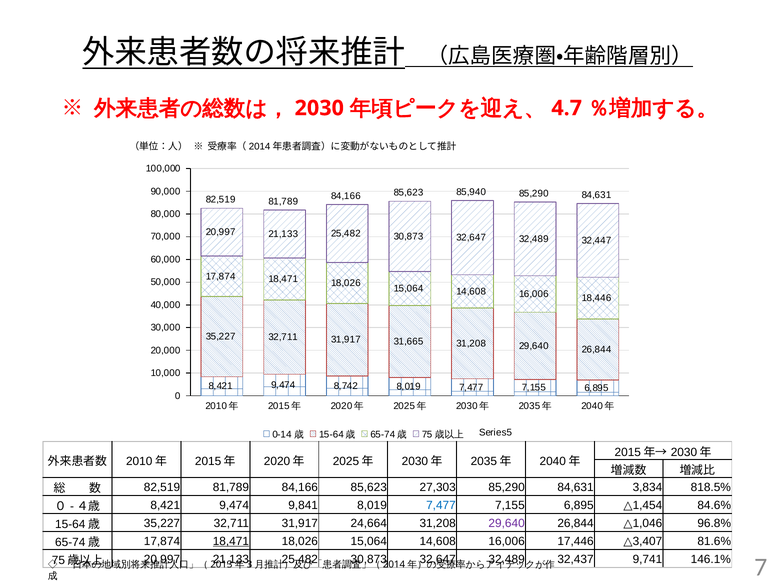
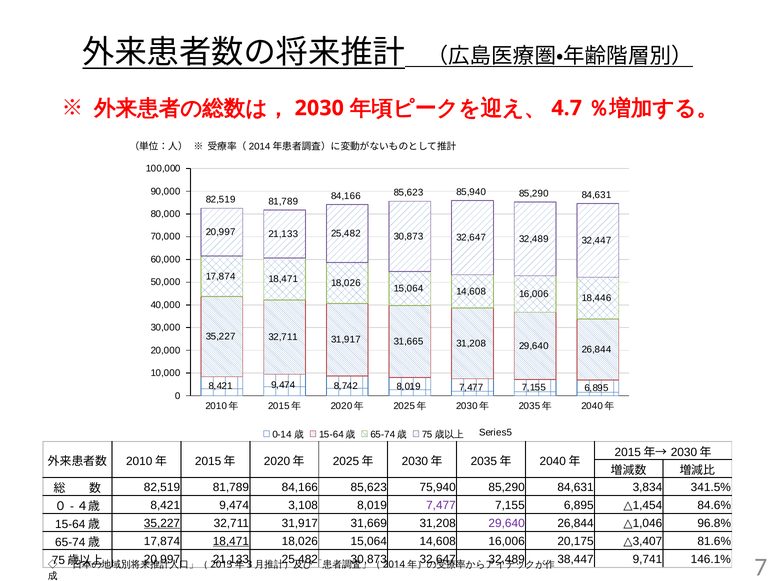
27,303: 27,303 -> 75,940
818.5%: 818.5% -> 341.5%
9,841: 9,841 -> 3,108
7,477 at (441, 505) colour: blue -> purple
35,227 at (162, 523) underline: none -> present
24,664: 24,664 -> 31,669
17,446: 17,446 -> 20,175
32,437: 32,437 -> 38,447
